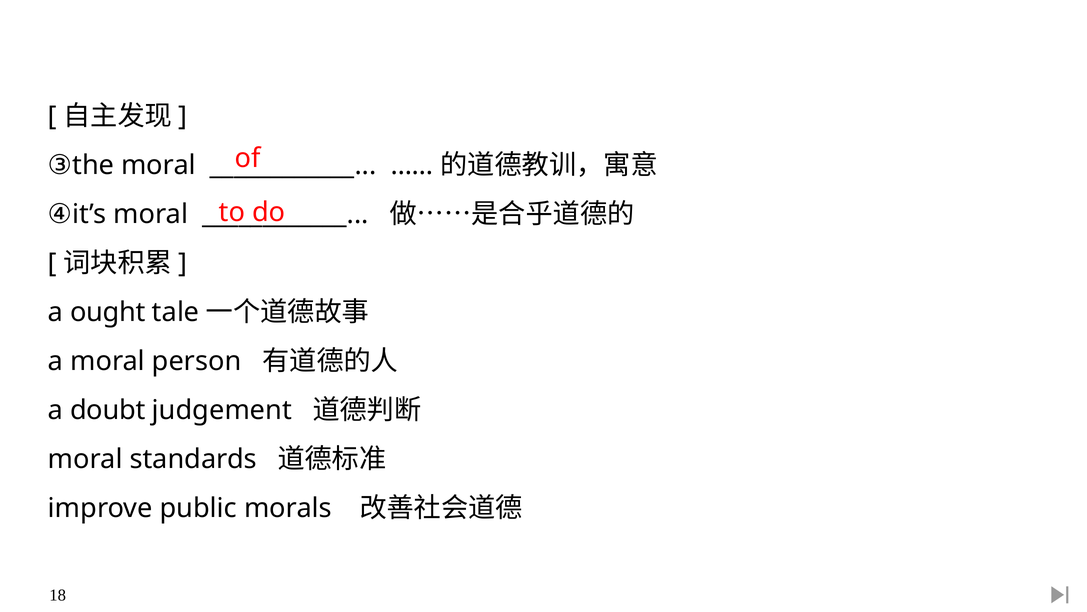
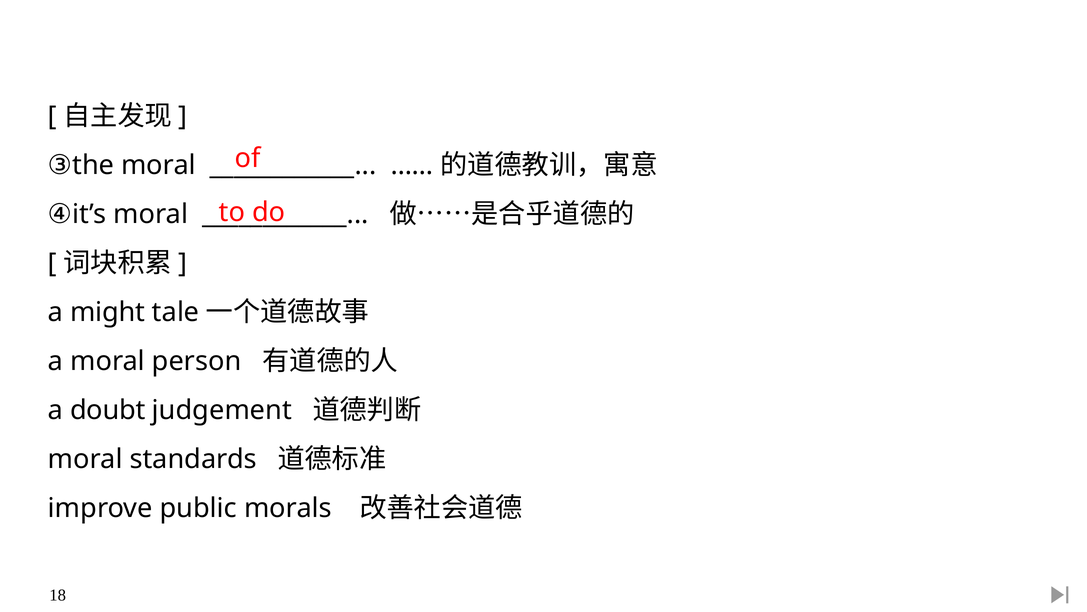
ought: ought -> might
